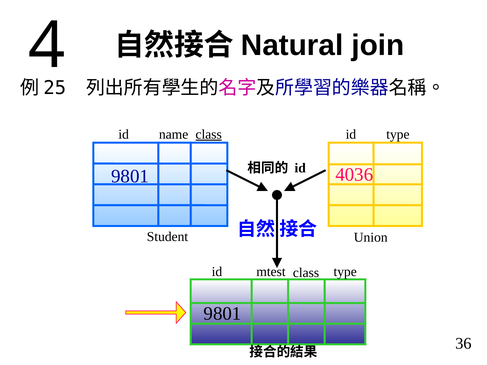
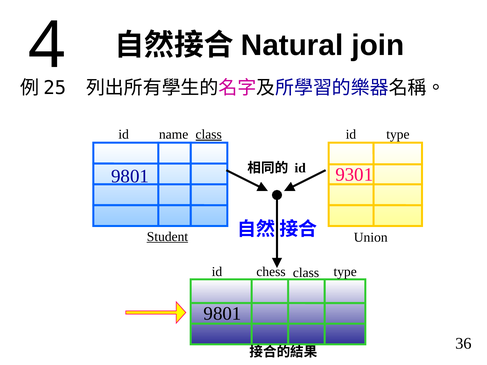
4036: 4036 -> 9301
Student underline: none -> present
mtest: mtest -> chess
